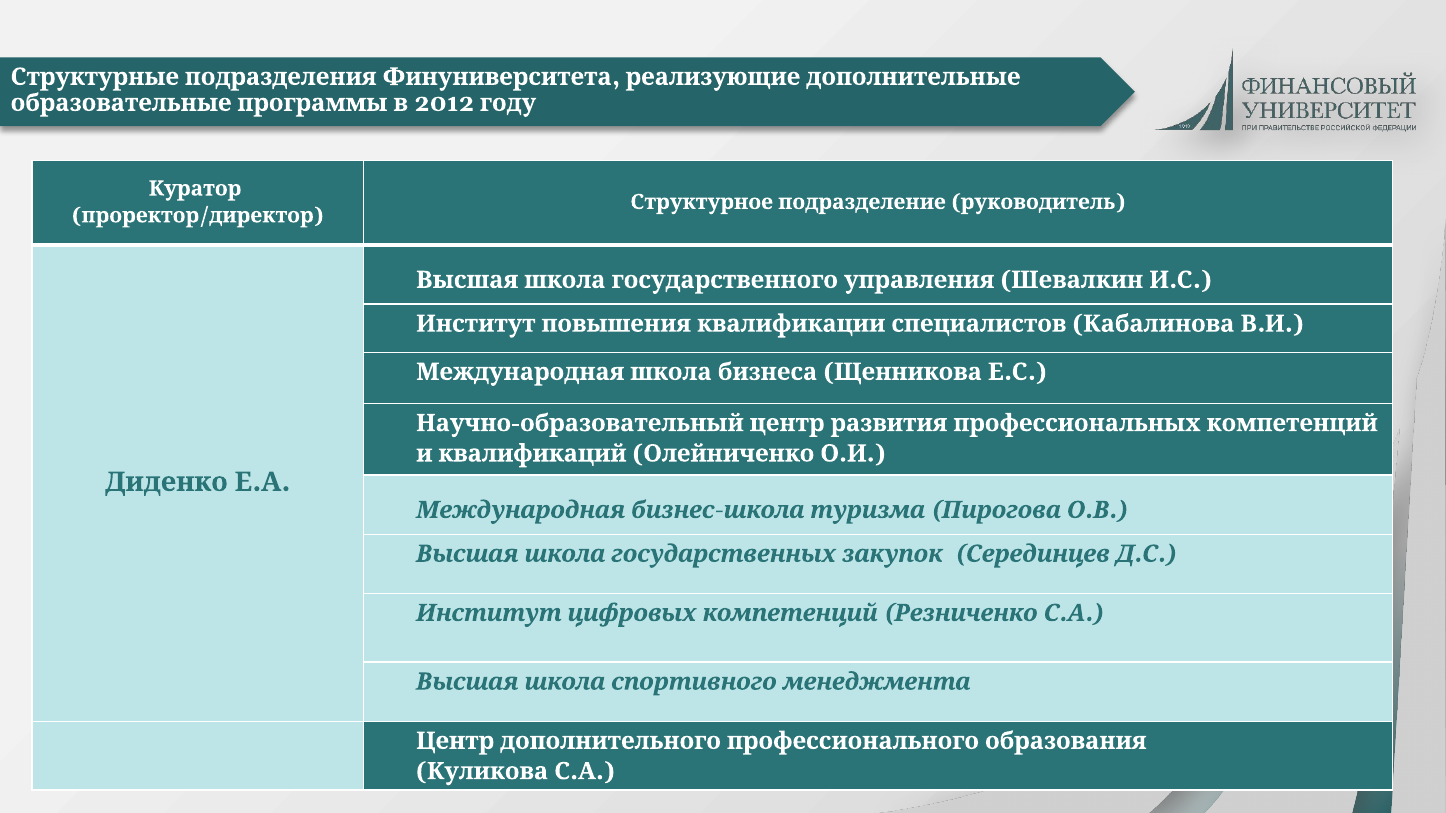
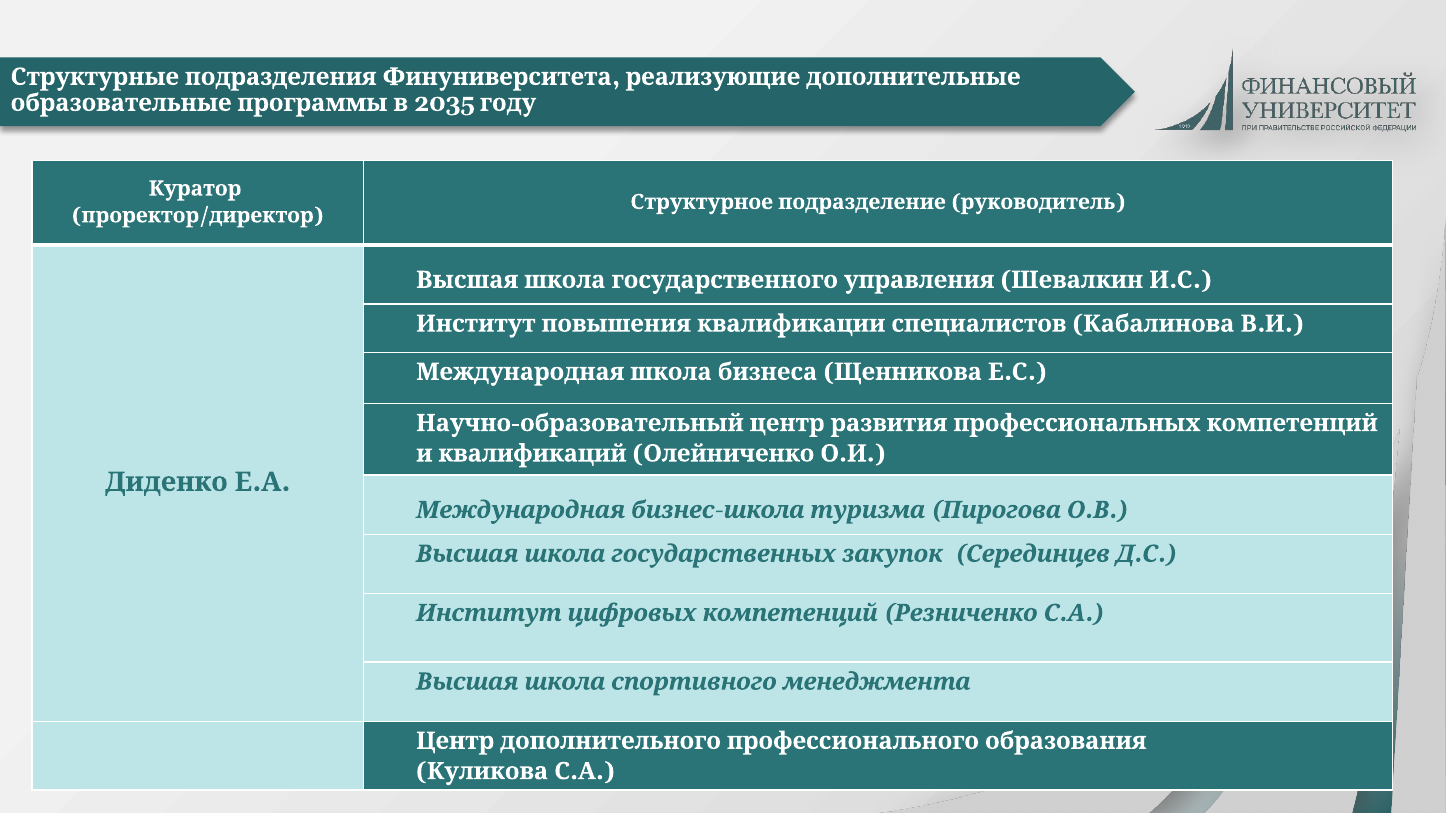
2012: 2012 -> 2035
